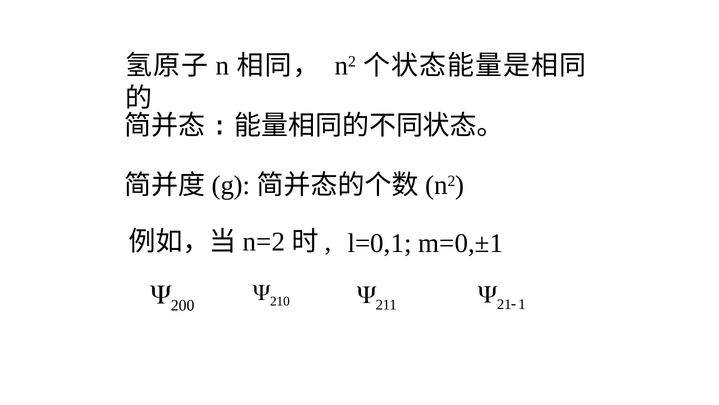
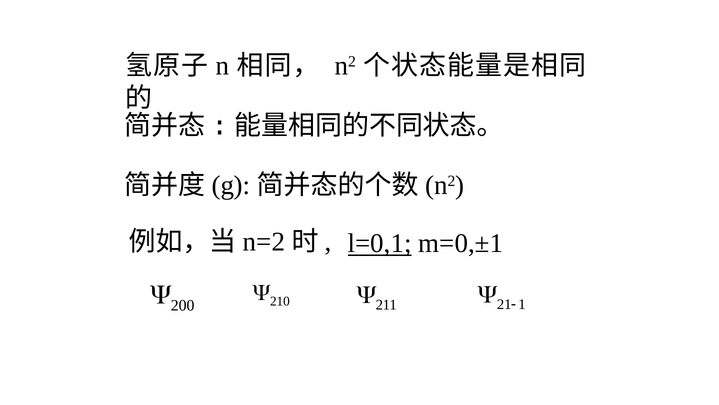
l=0,1 underline: none -> present
